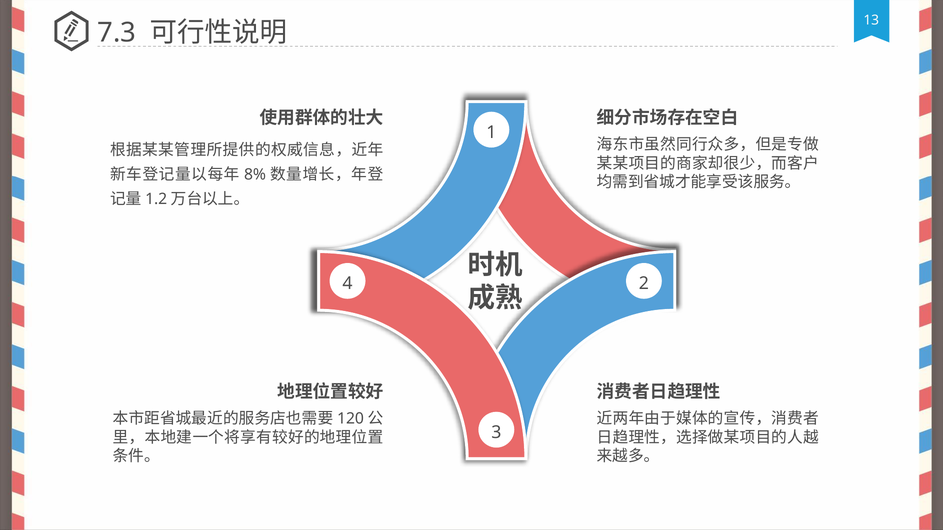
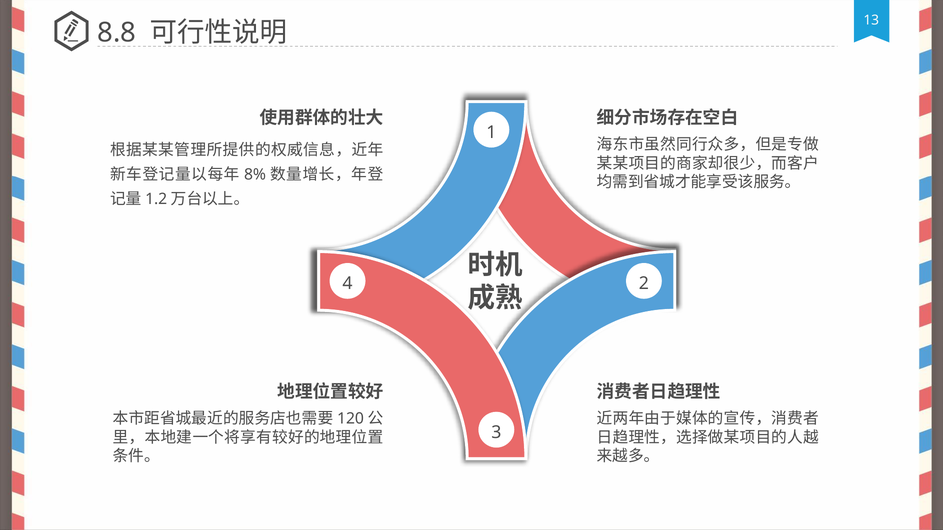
7.3: 7.3 -> 8.8
